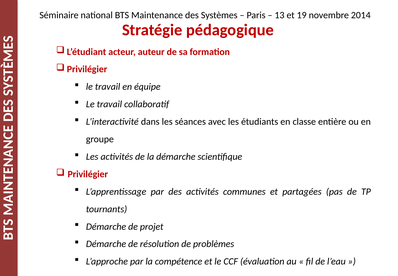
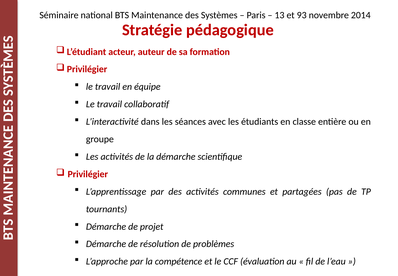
19: 19 -> 93
